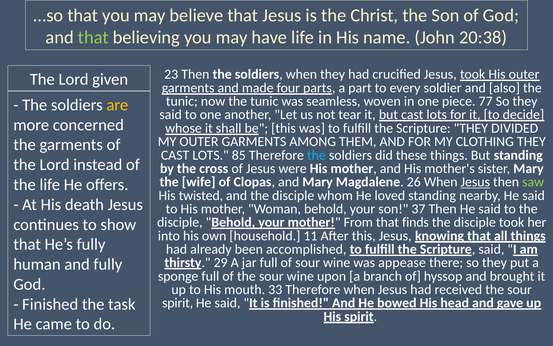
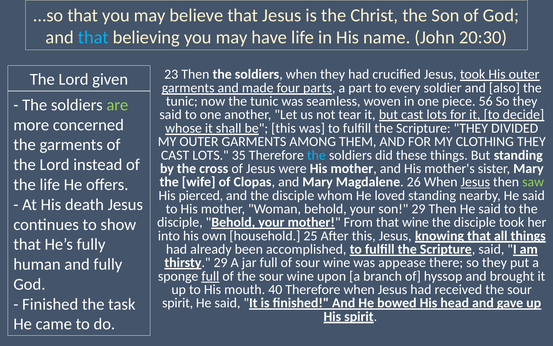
that at (93, 37) colour: light green -> light blue
20:38: 20:38 -> 20:30
77: 77 -> 56
are colour: yellow -> light green
85: 85 -> 35
twisted: twisted -> pierced
son 37: 37 -> 29
that finds: finds -> wine
11: 11 -> 25
full at (210, 276) underline: none -> present
33: 33 -> 40
